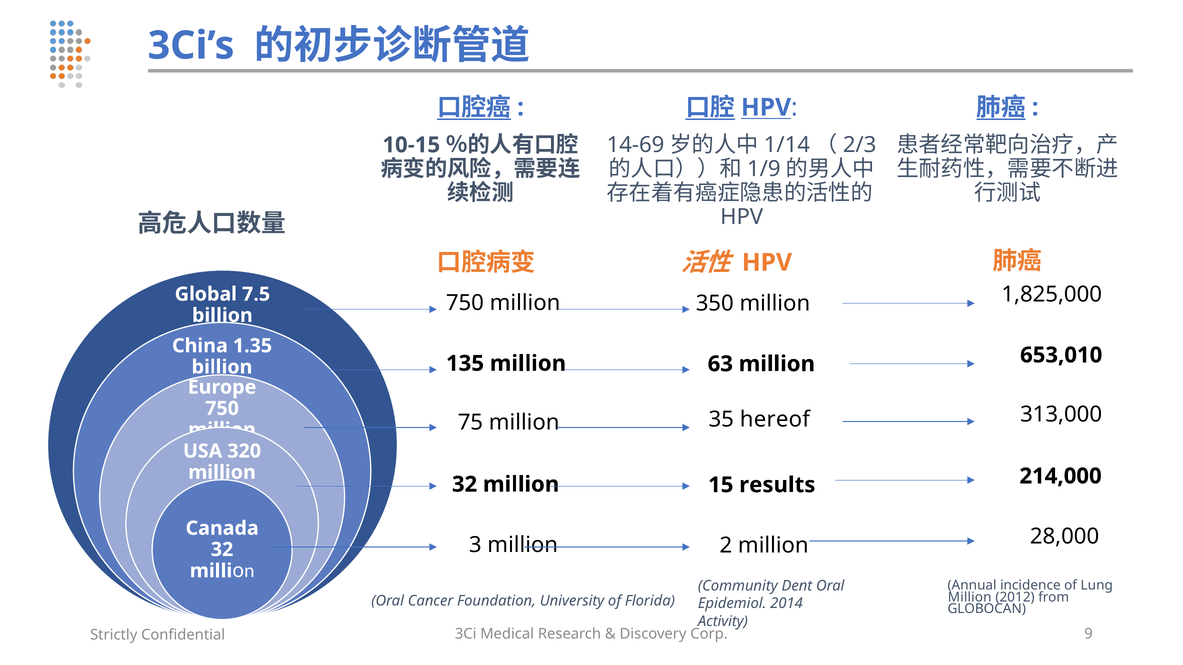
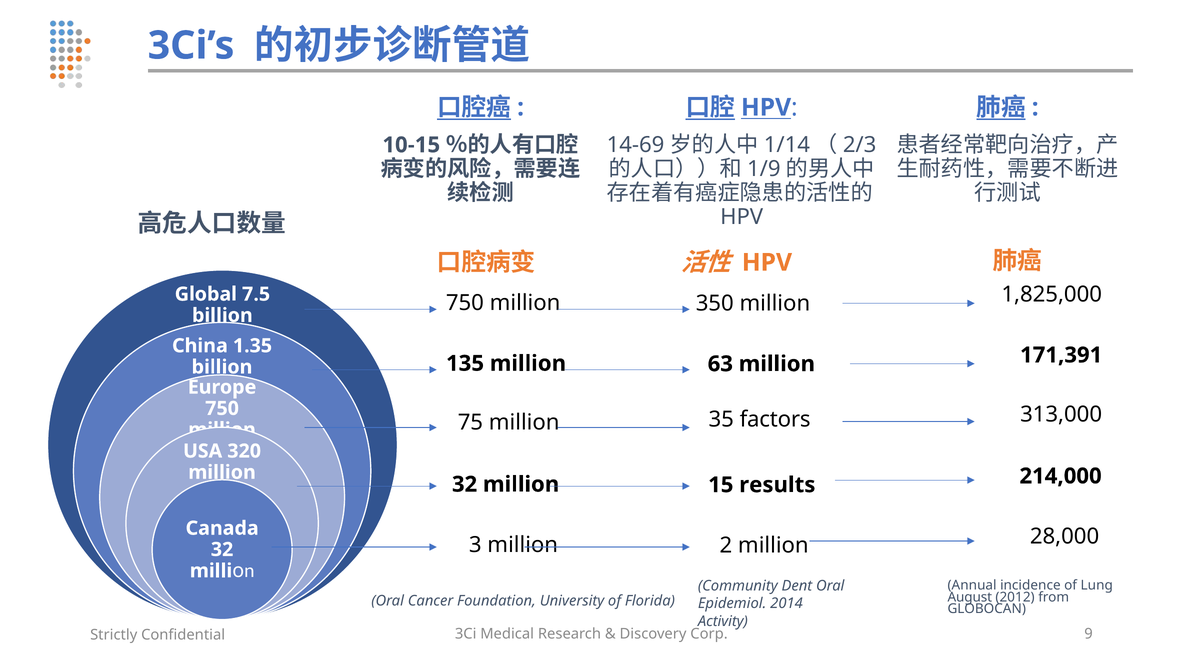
653,010: 653,010 -> 171,391
hereof: hereof -> factors
Million at (970, 598): Million -> August
